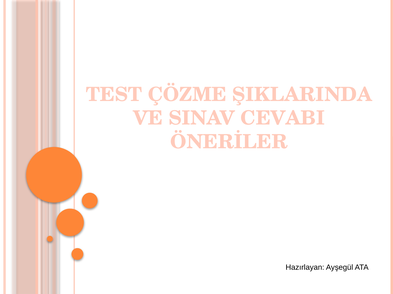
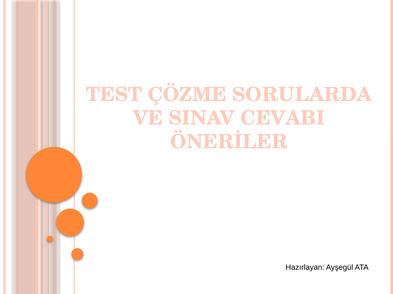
ŞIKLARINDA: ŞIKLARINDA -> SORULARDA
